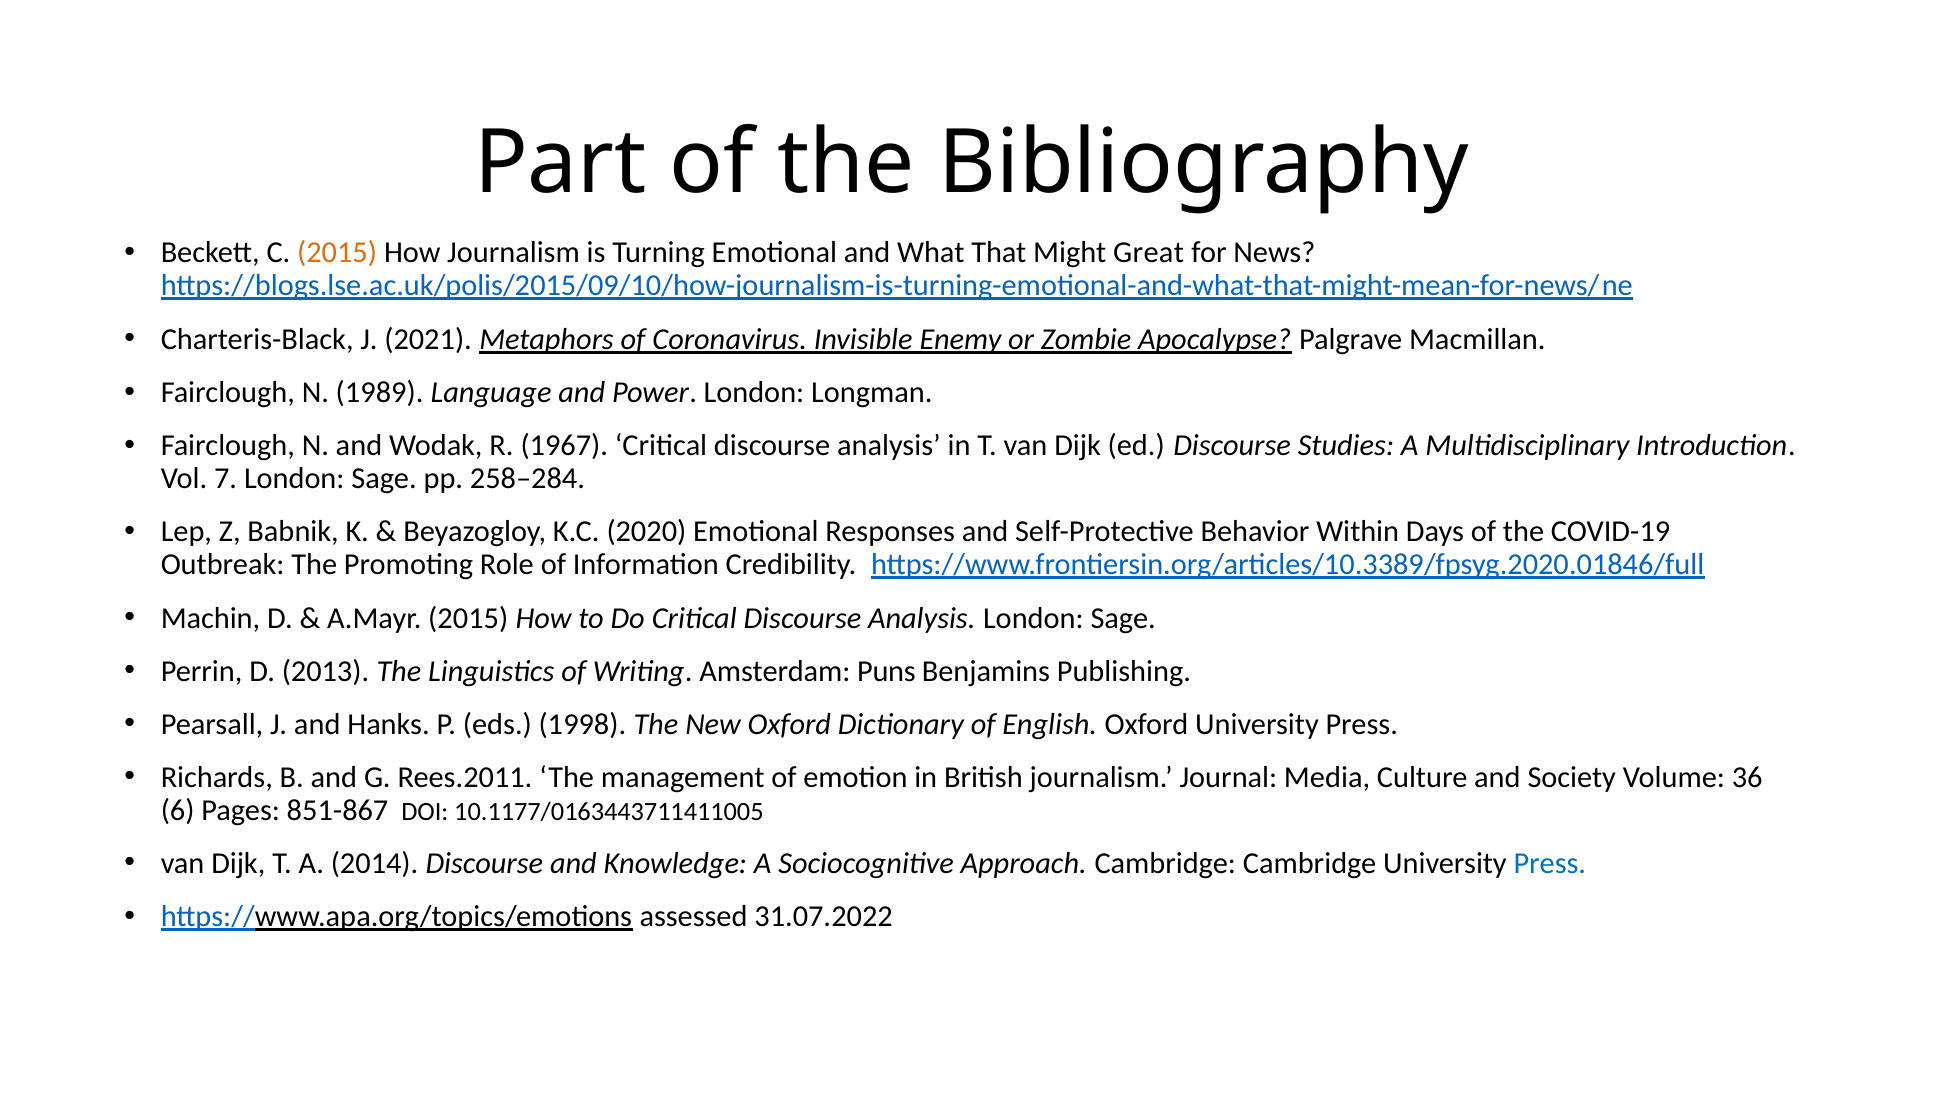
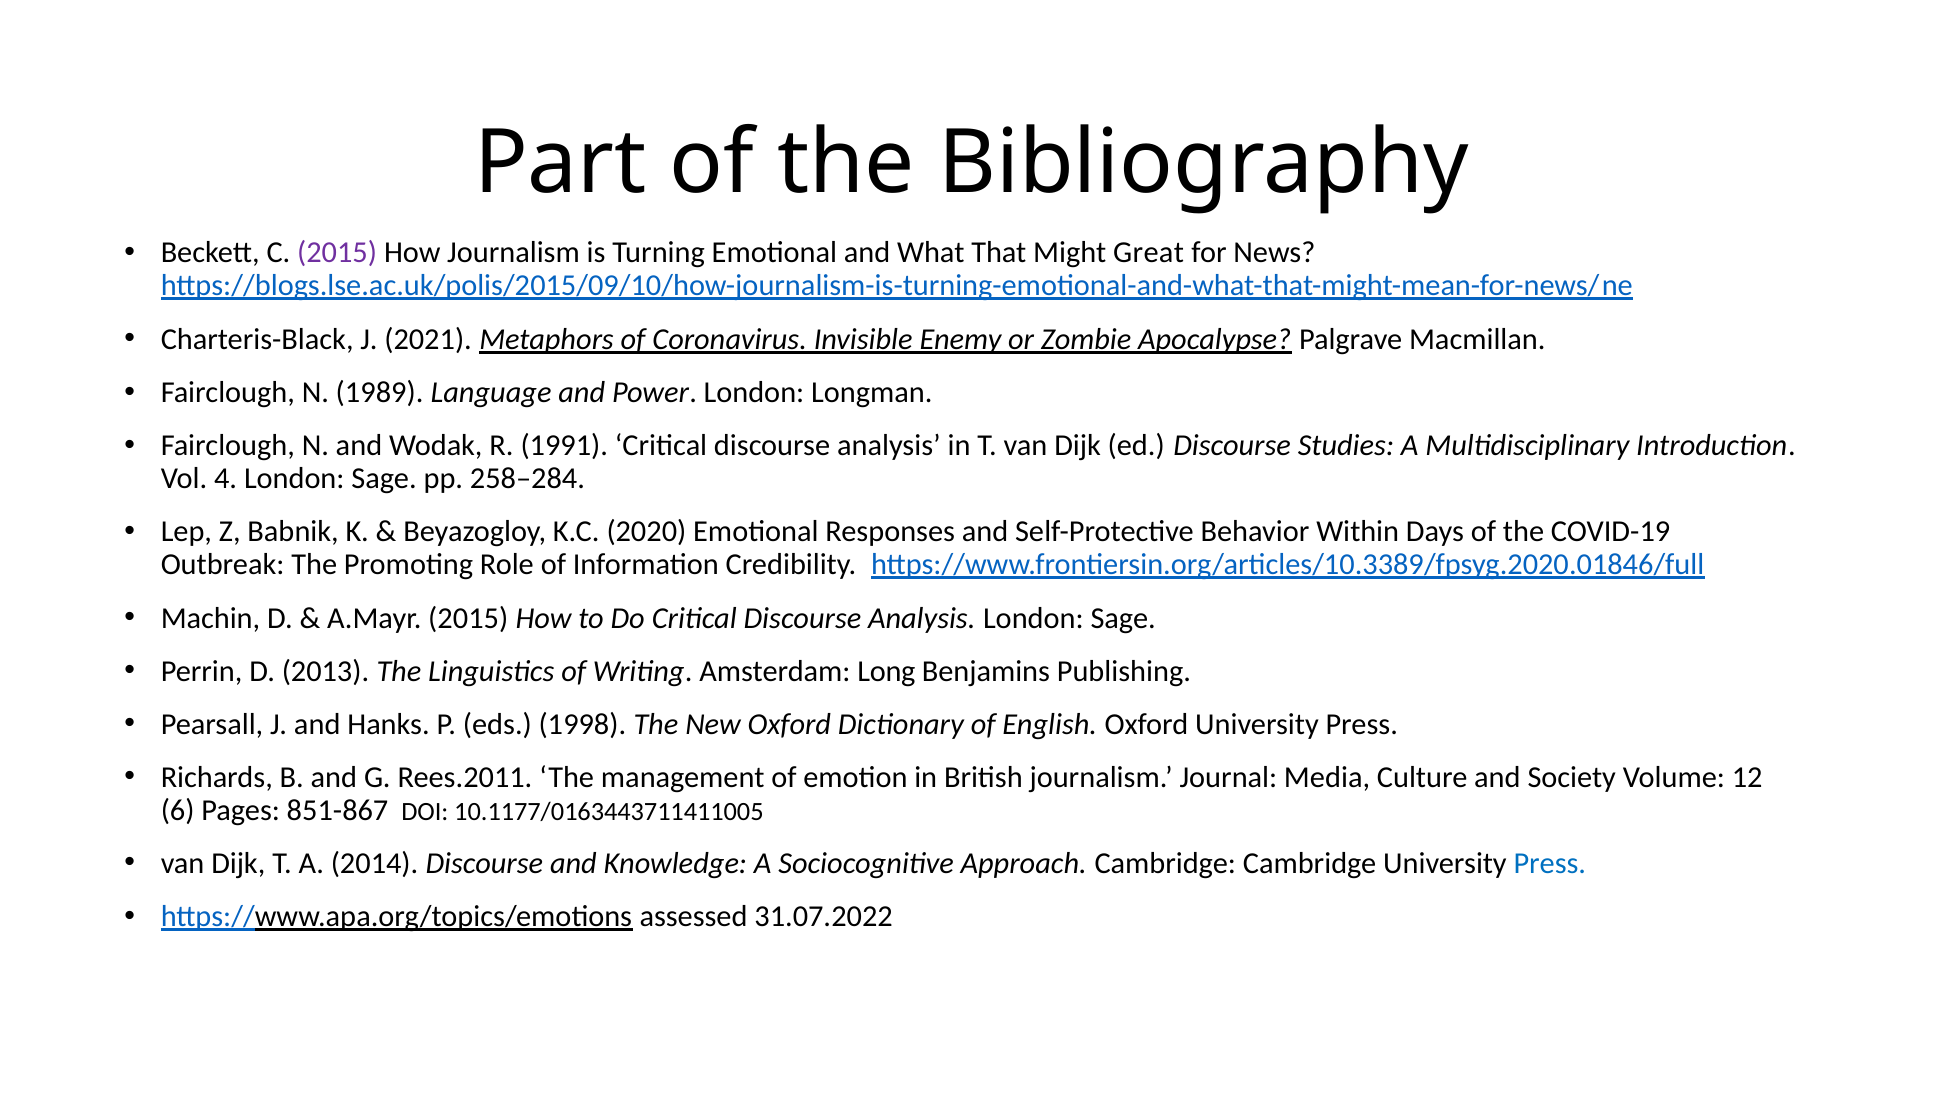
2015 at (337, 252) colour: orange -> purple
1967: 1967 -> 1991
7: 7 -> 4
Puns: Puns -> Long
36: 36 -> 12
